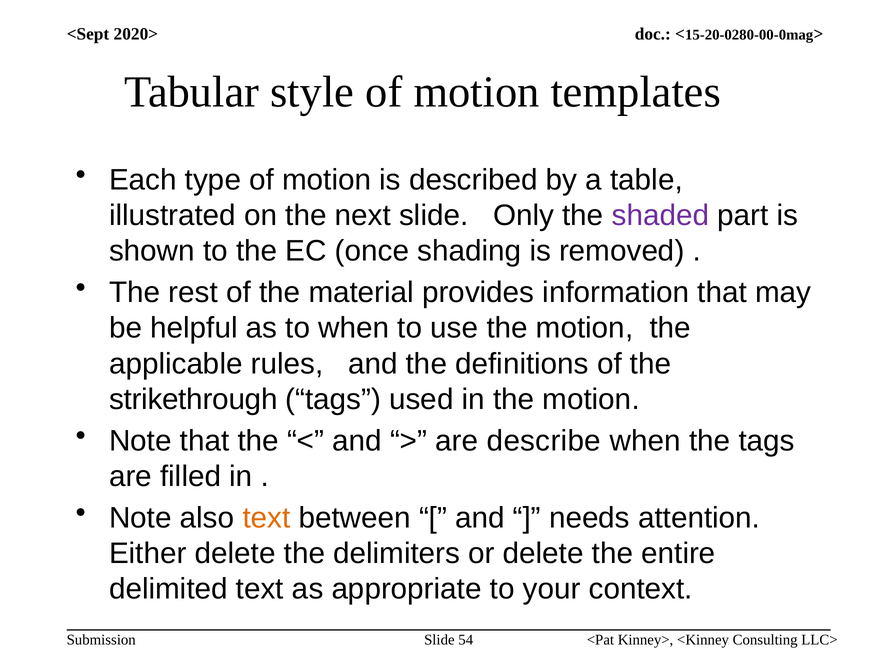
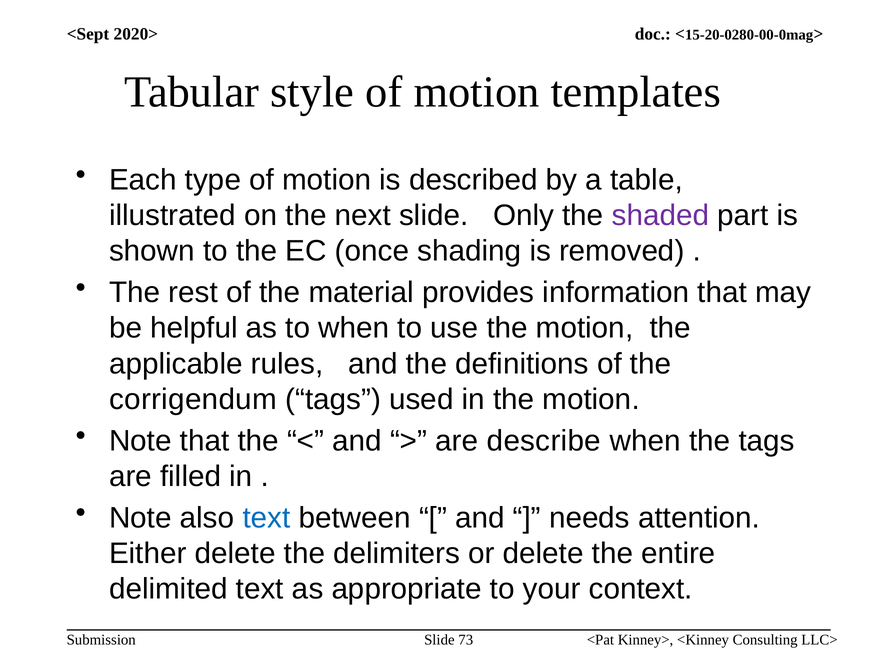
strikethrough: strikethrough -> corrigendum
text at (266, 518) colour: orange -> blue
54: 54 -> 73
